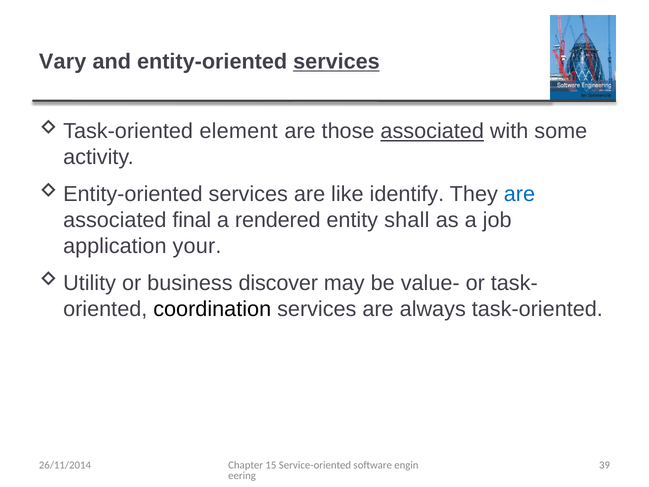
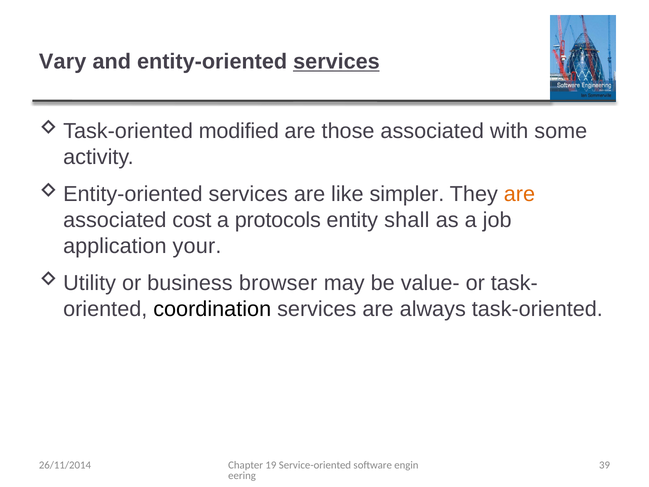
element: element -> modified
associated at (432, 131) underline: present -> none
identify: identify -> simpler
are at (519, 194) colour: blue -> orange
final: final -> cost
rendered: rendered -> protocols
discover: discover -> browser
15: 15 -> 19
